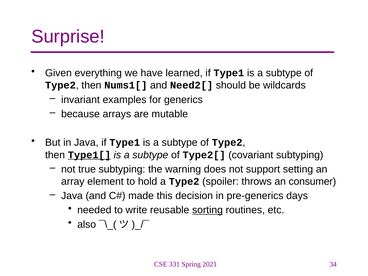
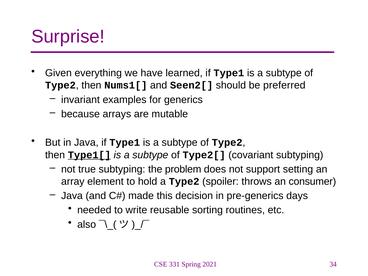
Need2[: Need2[ -> Seen2[
wildcards: wildcards -> preferred
warning: warning -> problem
sorting underline: present -> none
